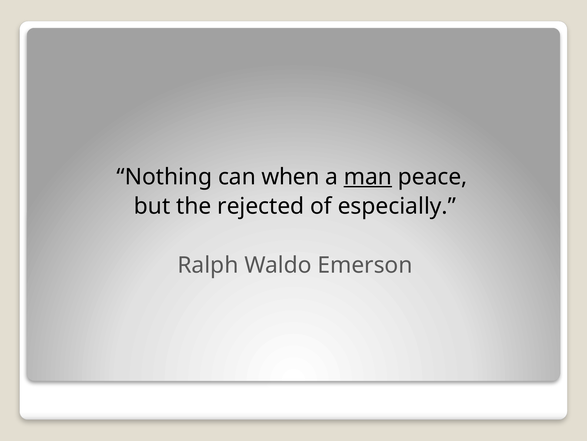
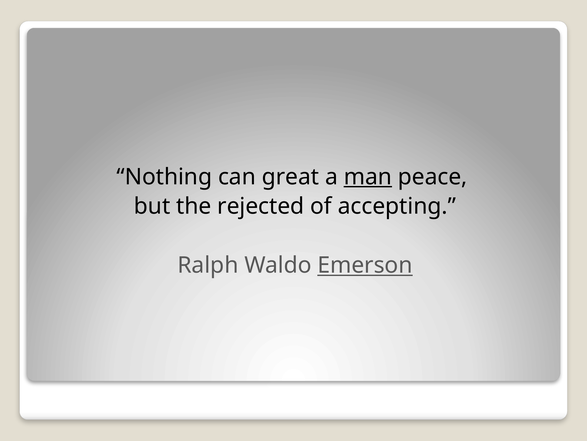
when: when -> great
especially: especially -> accepting
Emerson underline: none -> present
